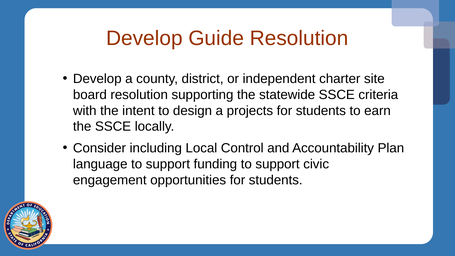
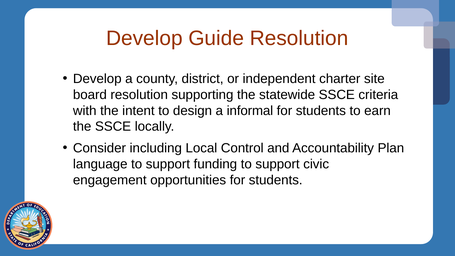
projects: projects -> informal
